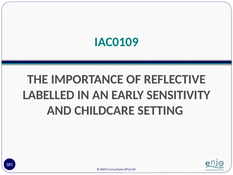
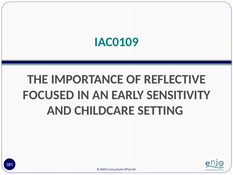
LABELLED: LABELLED -> FOCUSED
